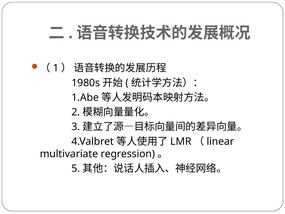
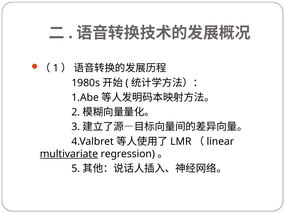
multivariate underline: none -> present
